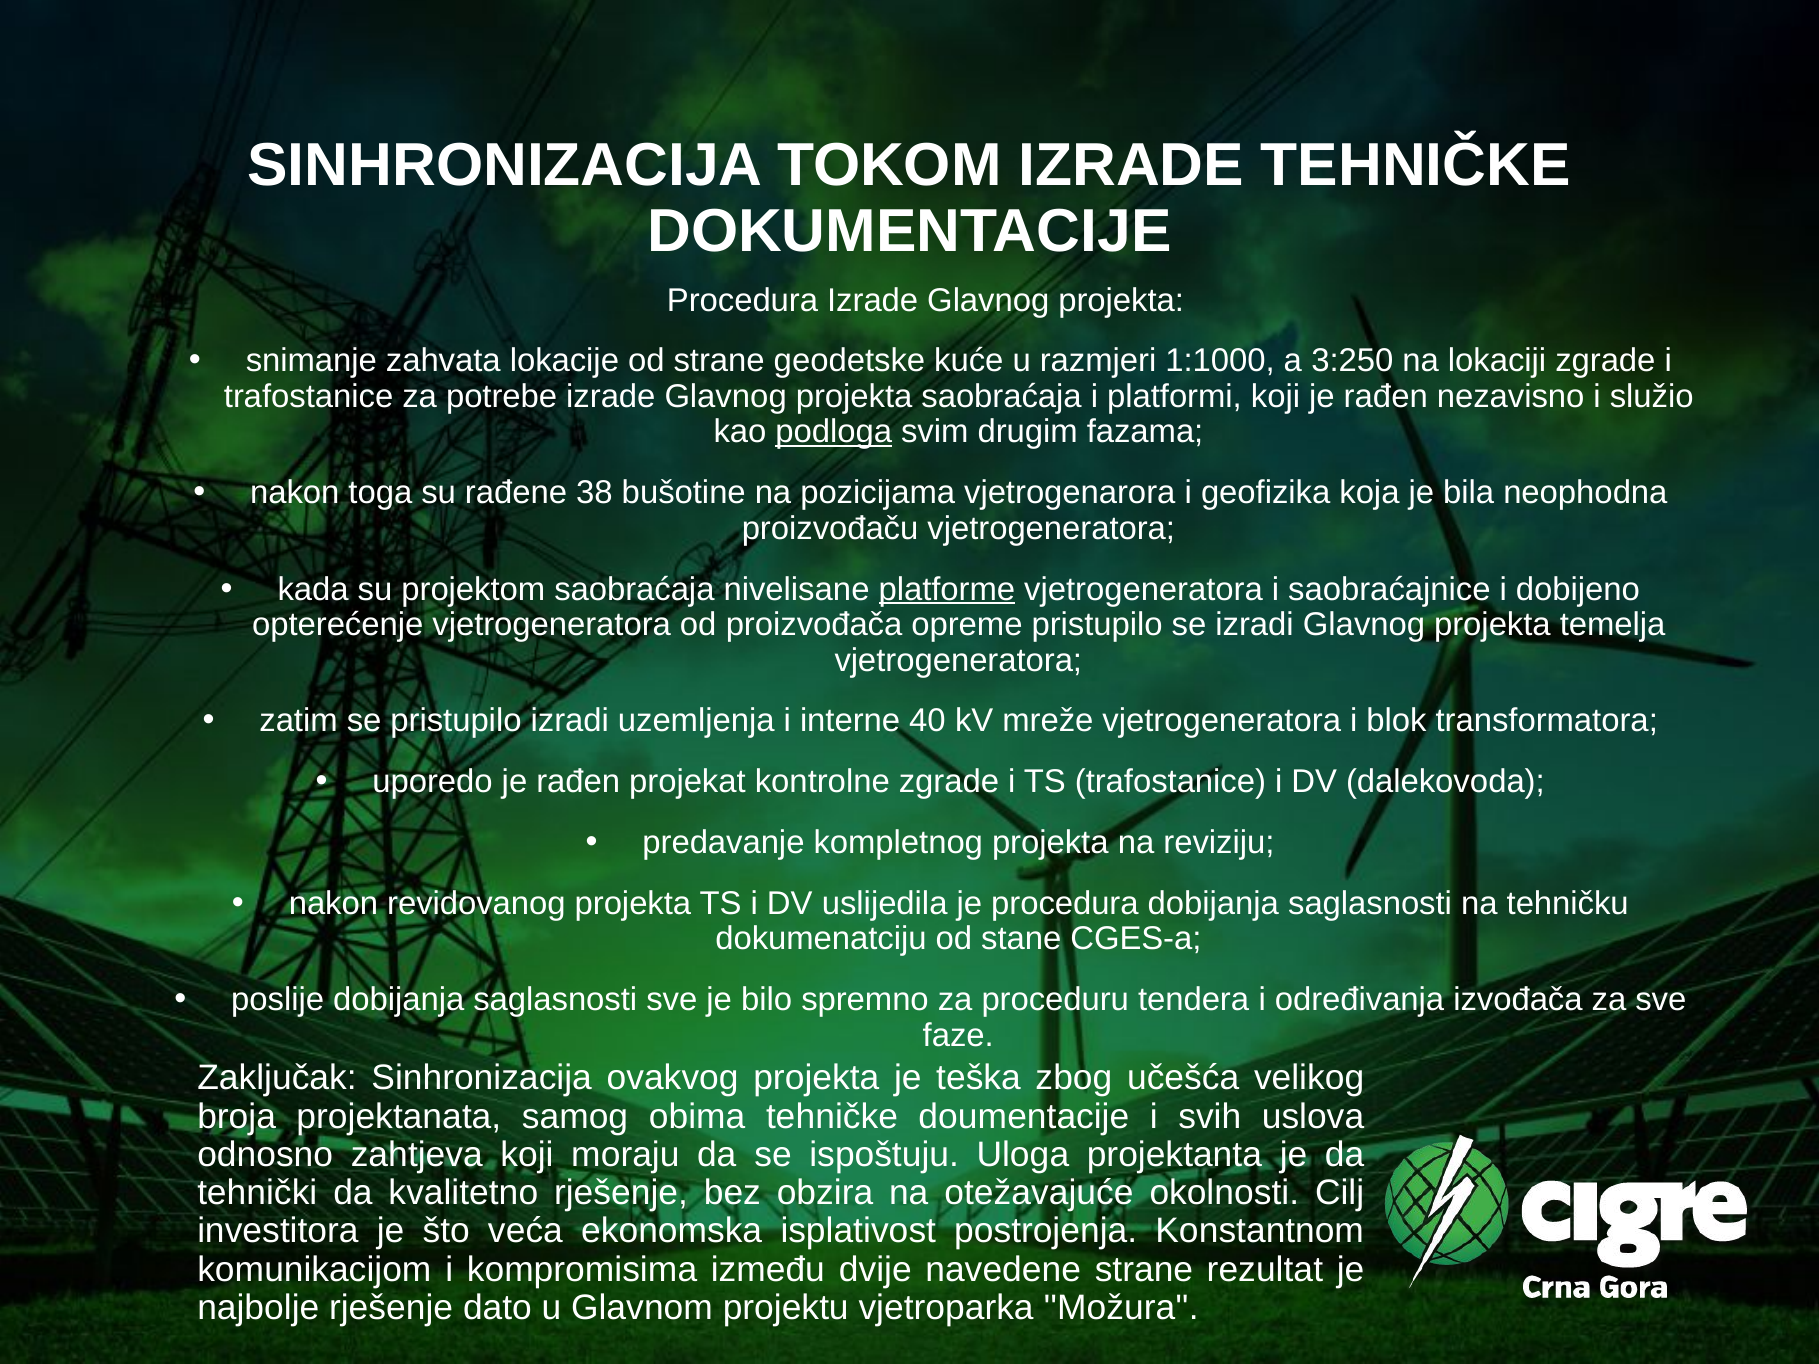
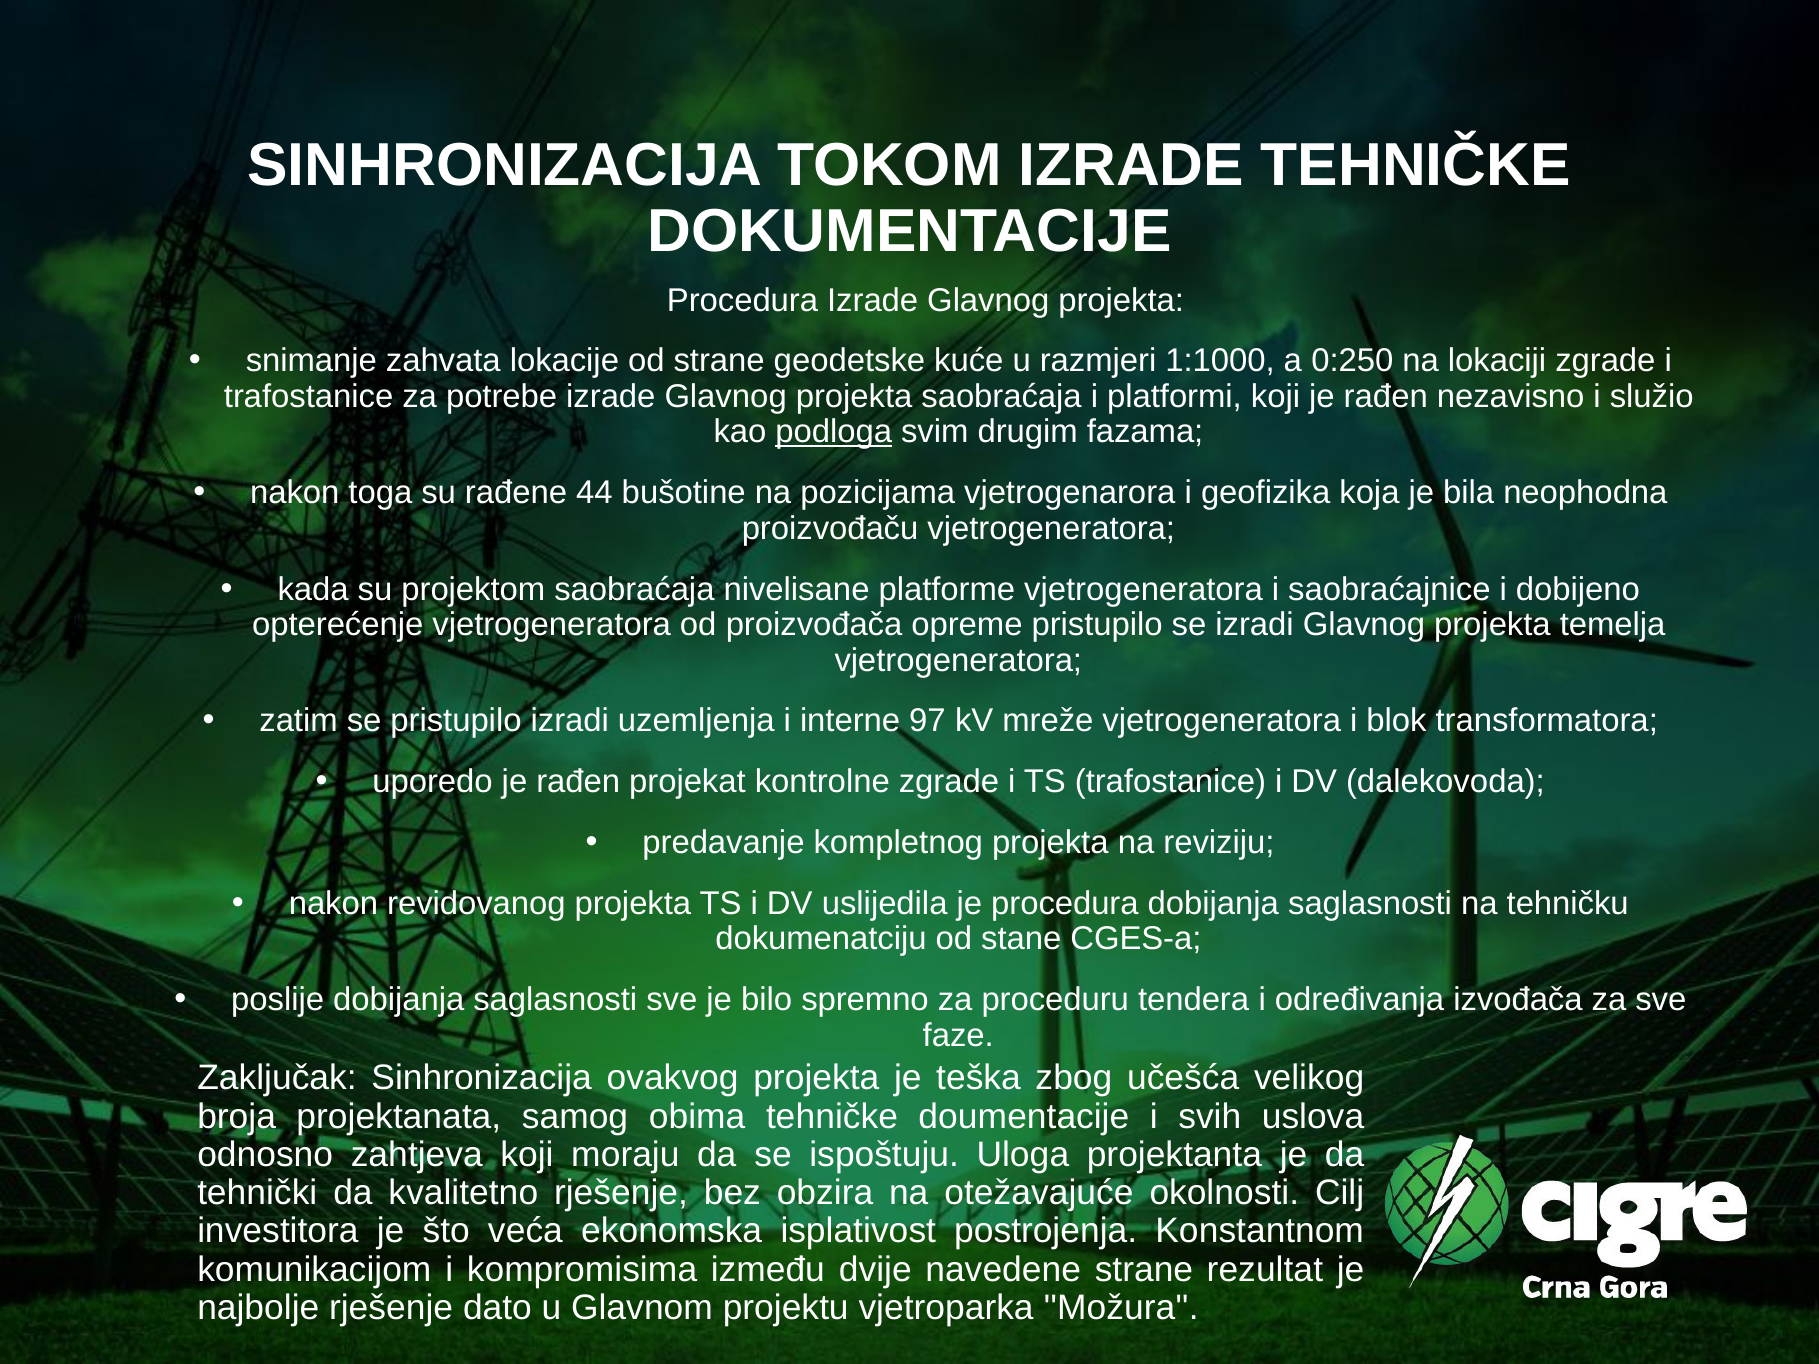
3:250: 3:250 -> 0:250
38: 38 -> 44
platforme underline: present -> none
40: 40 -> 97
